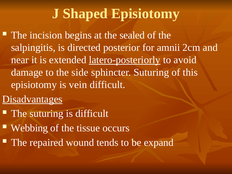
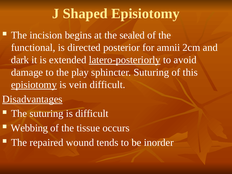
salpingitis: salpingitis -> functional
near: near -> dark
side: side -> play
episiotomy at (34, 85) underline: none -> present
expand: expand -> inorder
